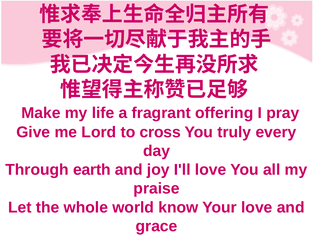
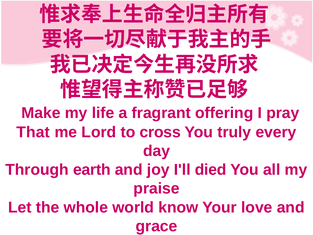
Give: Give -> That
I'll love: love -> died
